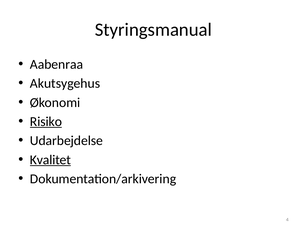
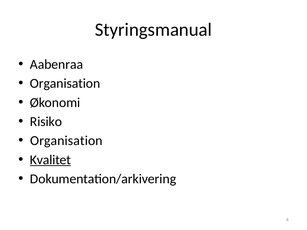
Akutsygehus at (65, 84): Akutsygehus -> Organisation
Risiko underline: present -> none
Udarbejdelse at (66, 141): Udarbejdelse -> Organisation
